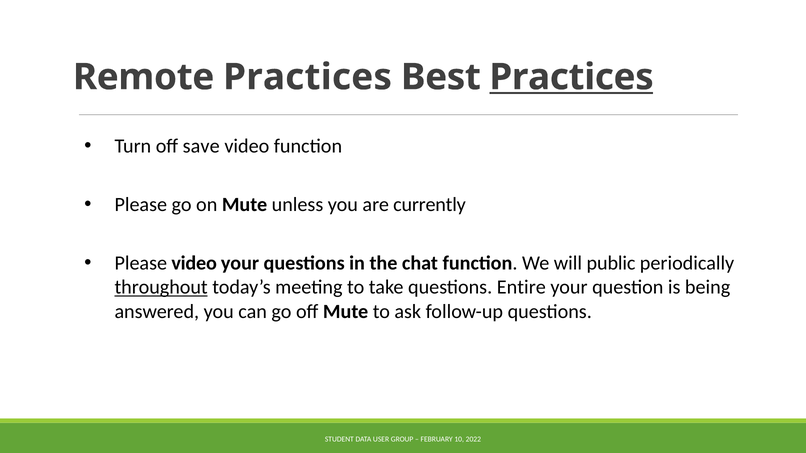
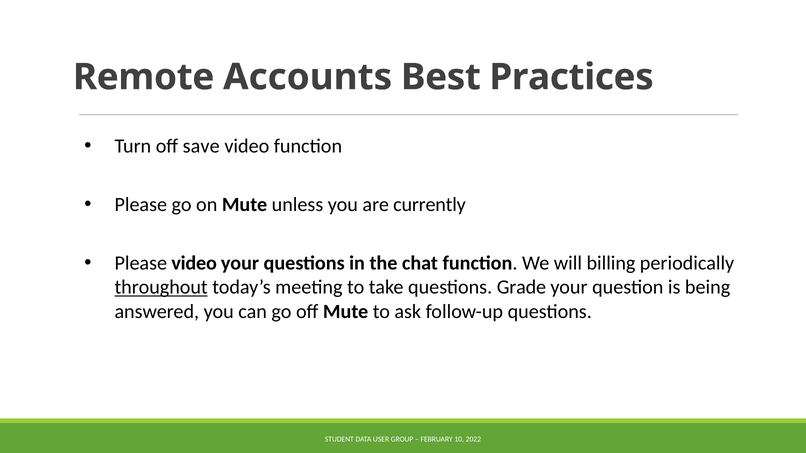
Remote Practices: Practices -> Accounts
Practices at (572, 77) underline: present -> none
public: public -> billing
Entire: Entire -> Grade
